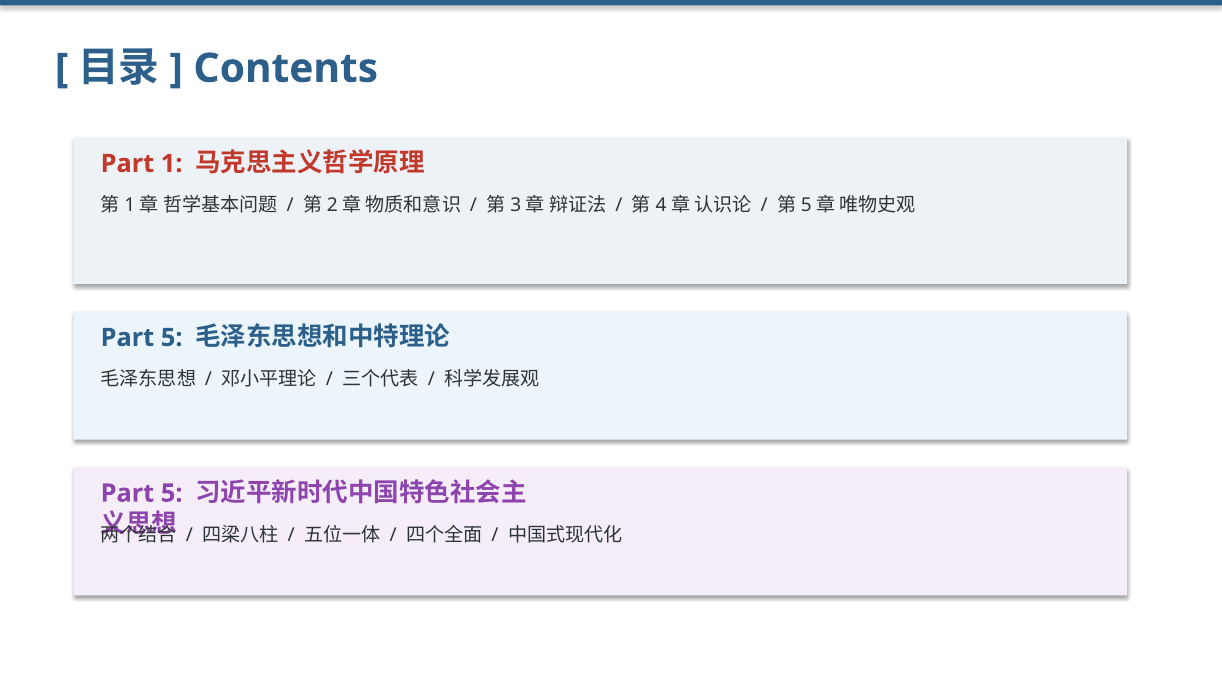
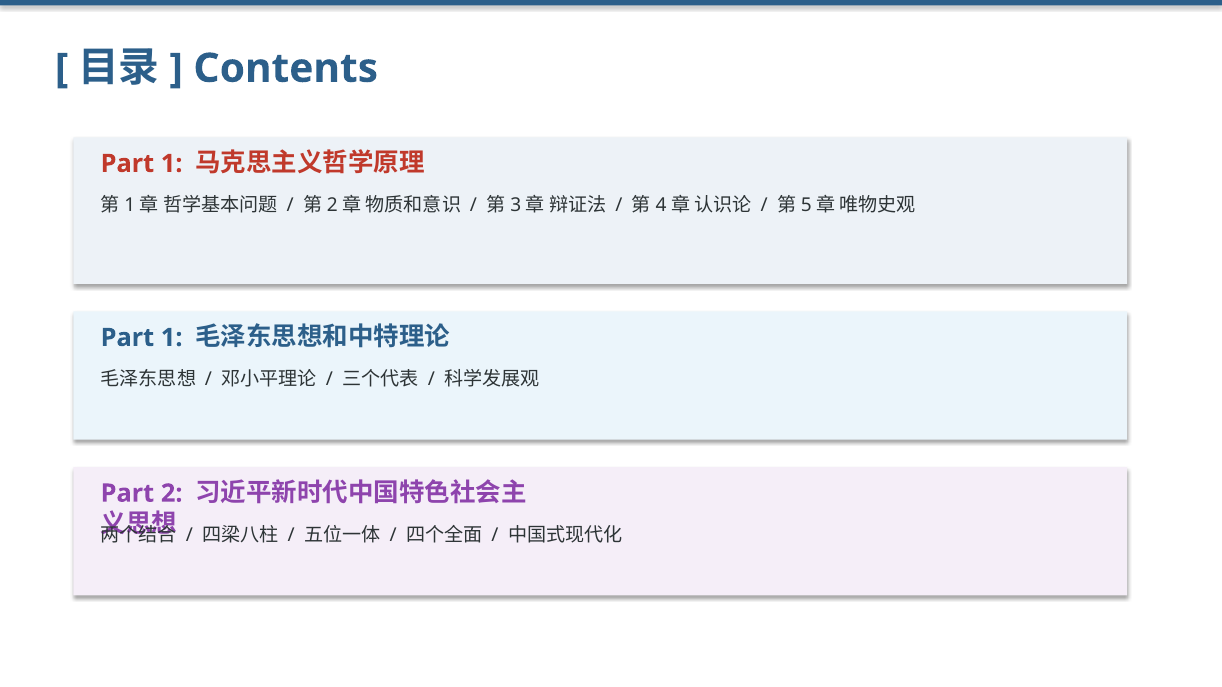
5 at (172, 338): 5 -> 1
5 at (172, 494): 5 -> 2
